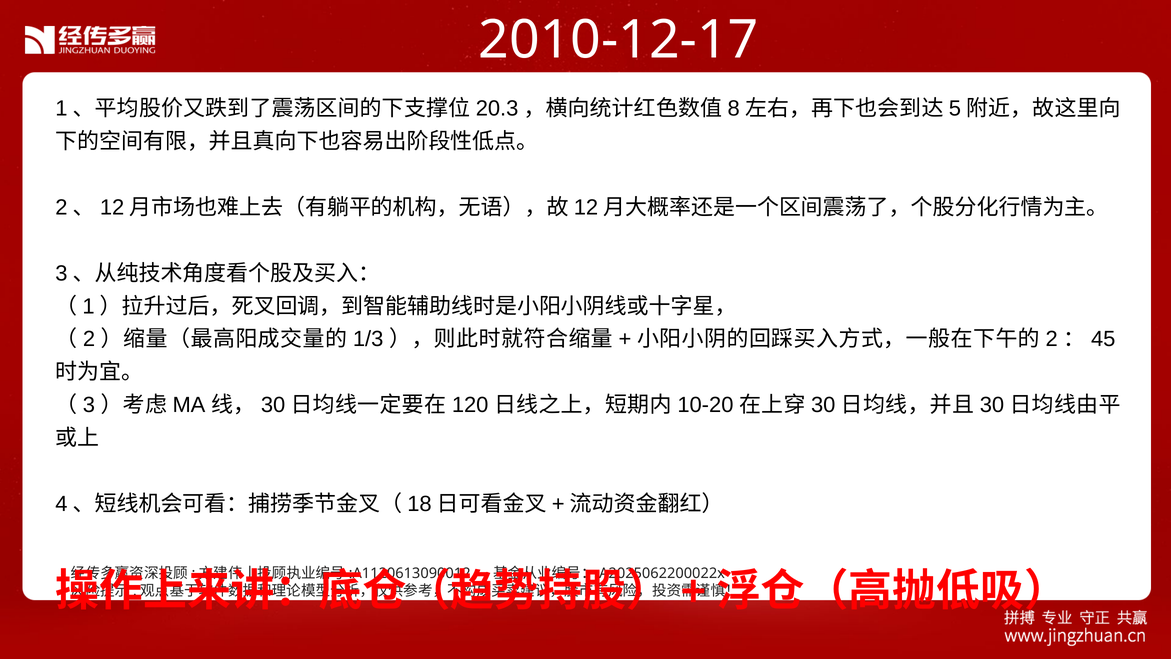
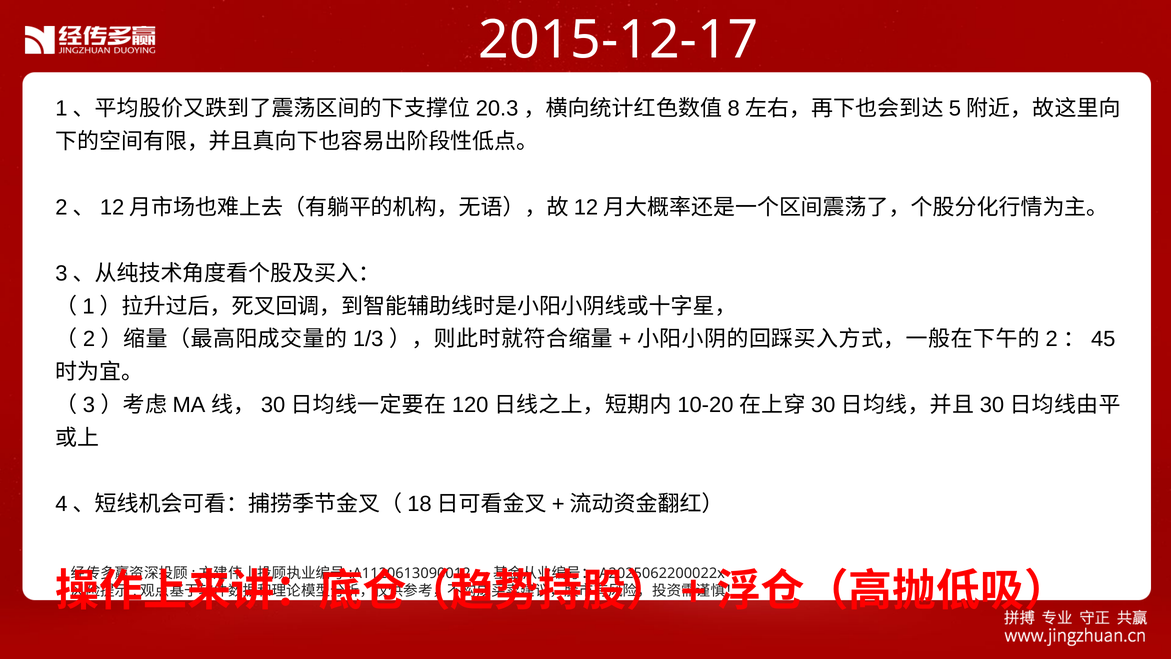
2010-12-17: 2010-12-17 -> 2015-12-17
